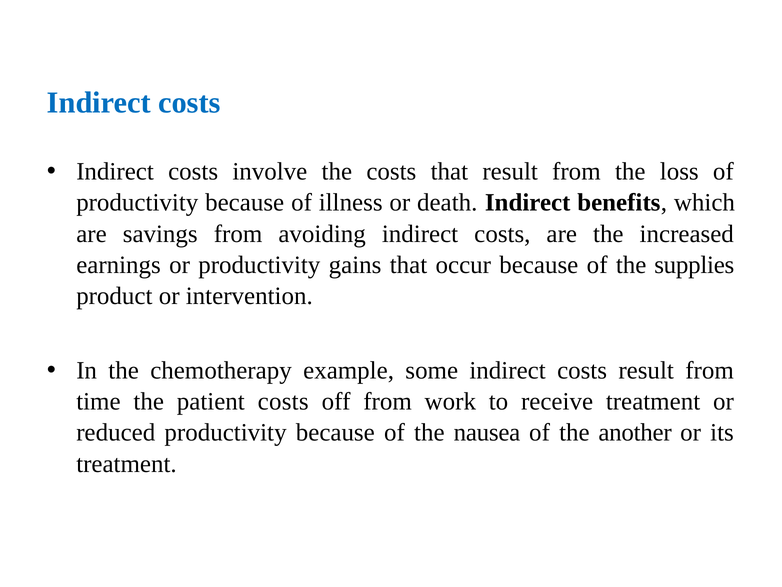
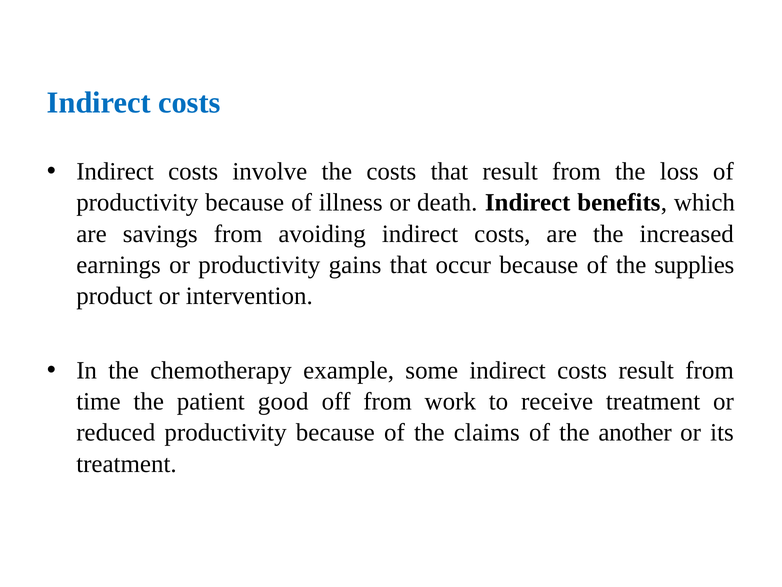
patient costs: costs -> good
nausea: nausea -> claims
